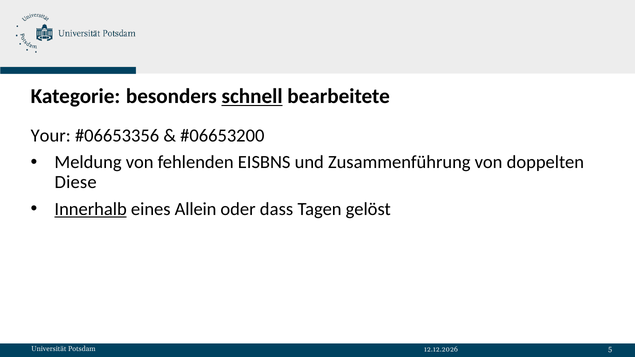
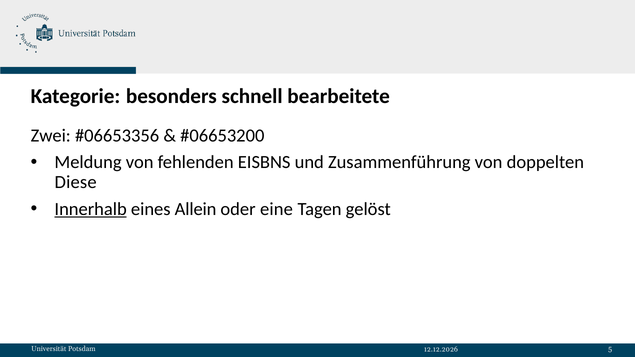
schnell underline: present -> none
Your: Your -> Zwei
dass: dass -> eine
